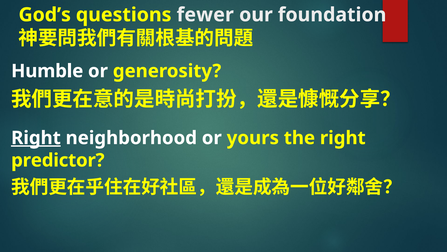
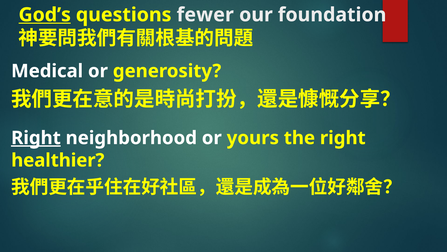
God’s underline: none -> present
Humble: Humble -> Medical
predictor: predictor -> healthier
